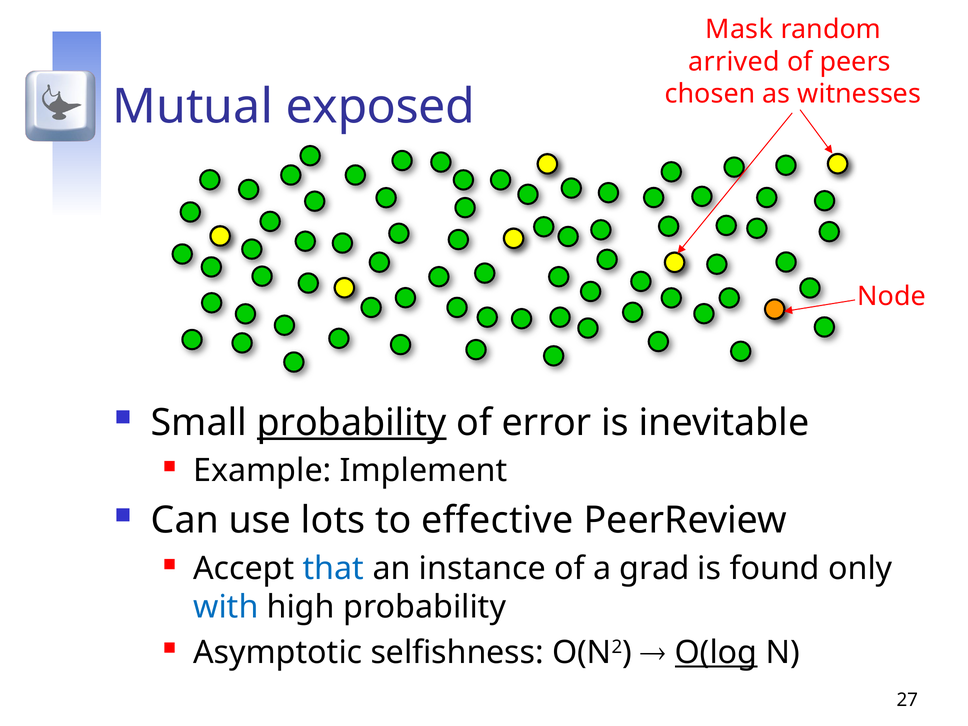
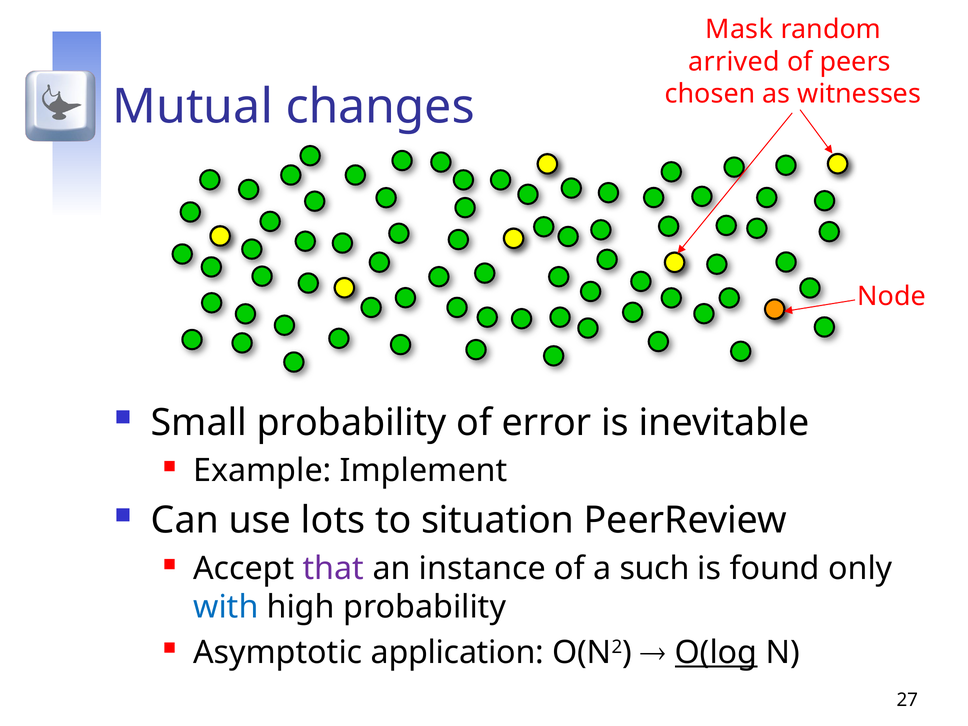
exposed: exposed -> changes
probability at (352, 423) underline: present -> none
effective: effective -> situation
that colour: blue -> purple
grad: grad -> such
selfishness: selfishness -> application
